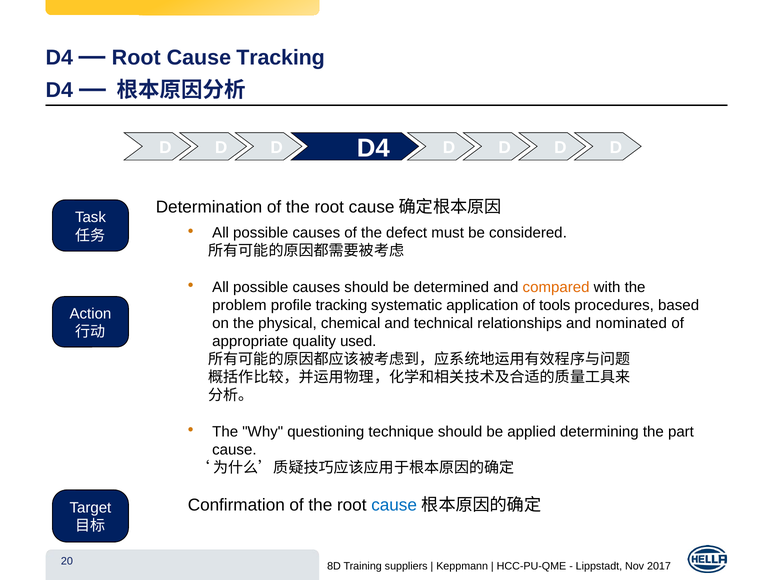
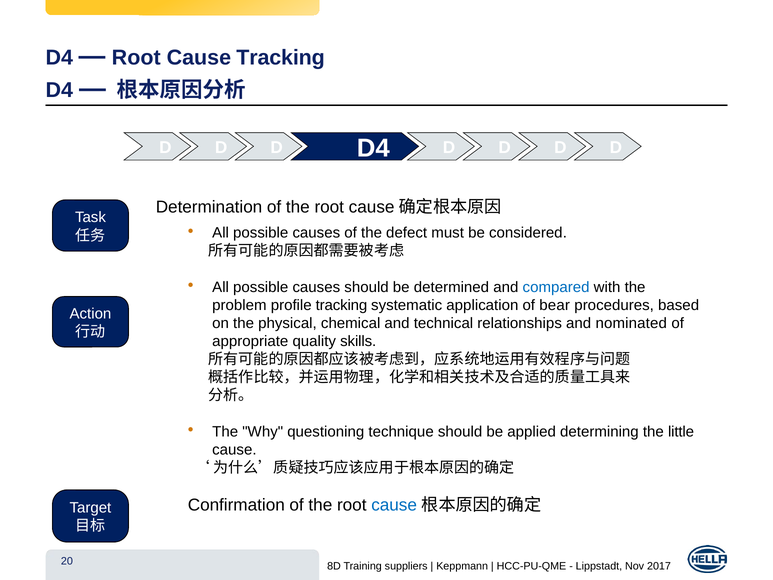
compared colour: orange -> blue
tools: tools -> bear
used: used -> skills
part: part -> little
